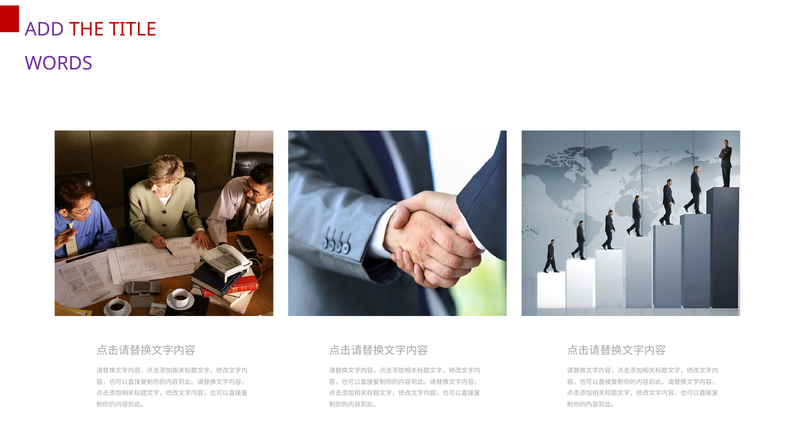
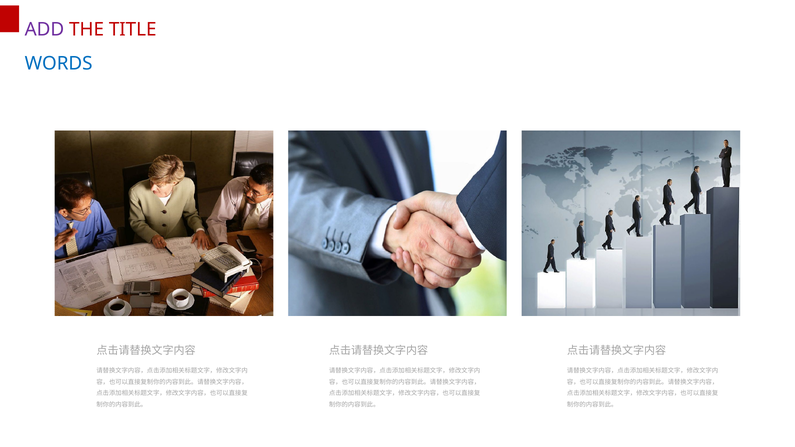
WORDS colour: purple -> blue
